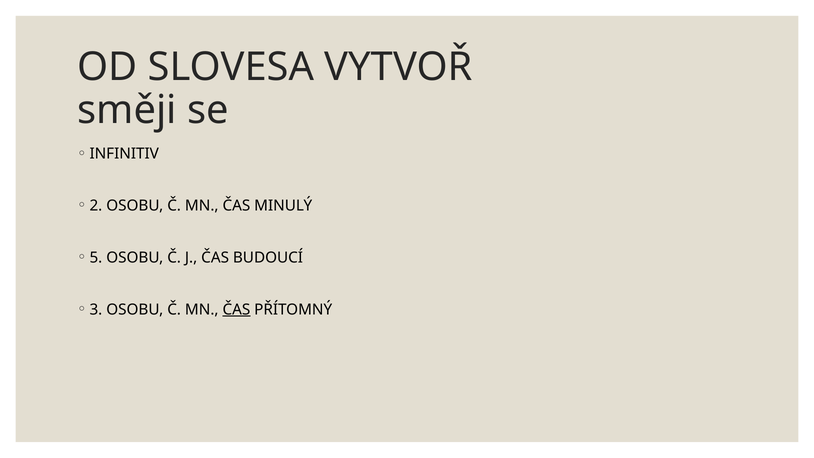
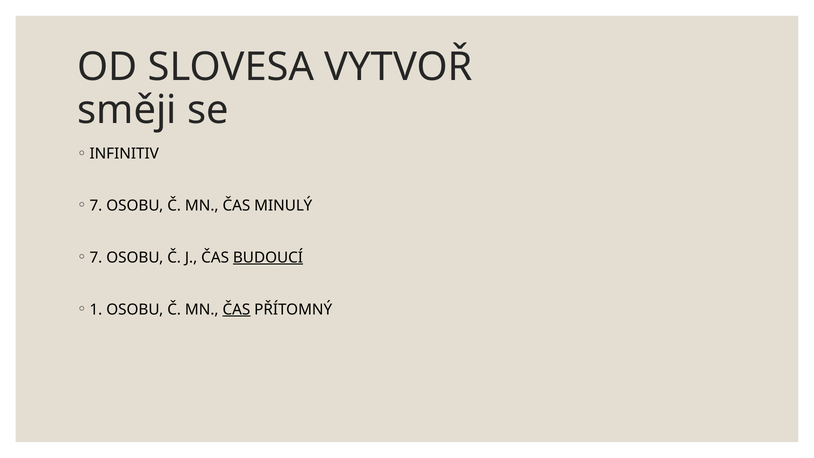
2 at (96, 206): 2 -> 7
5 at (96, 258): 5 -> 7
BUDOUCÍ underline: none -> present
3: 3 -> 1
